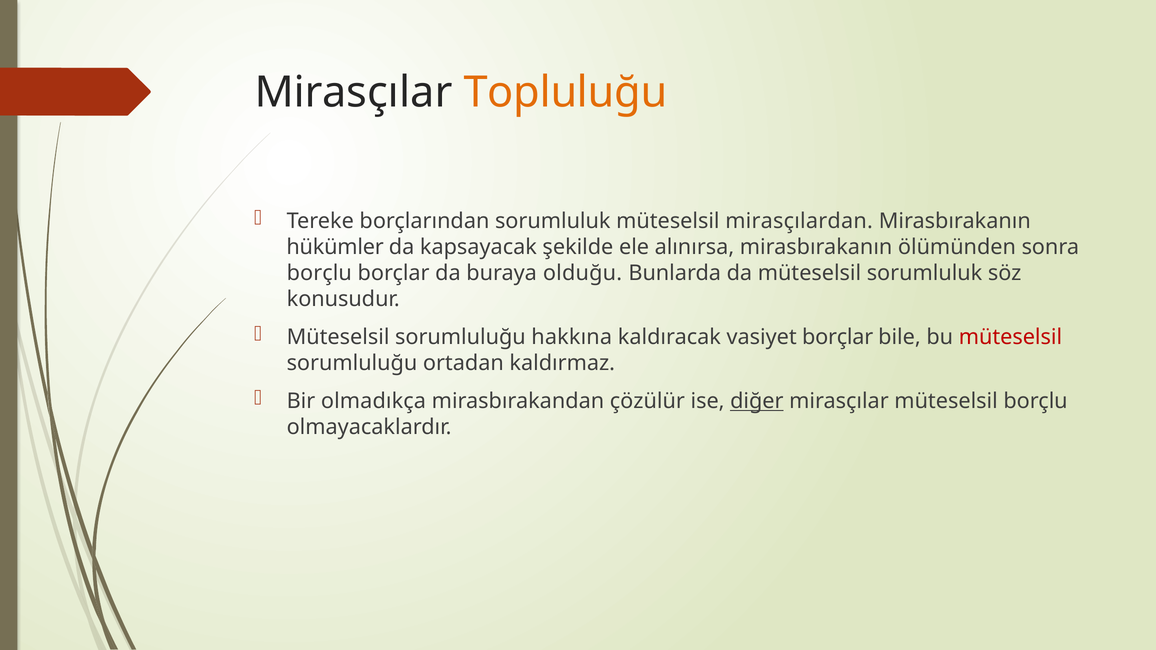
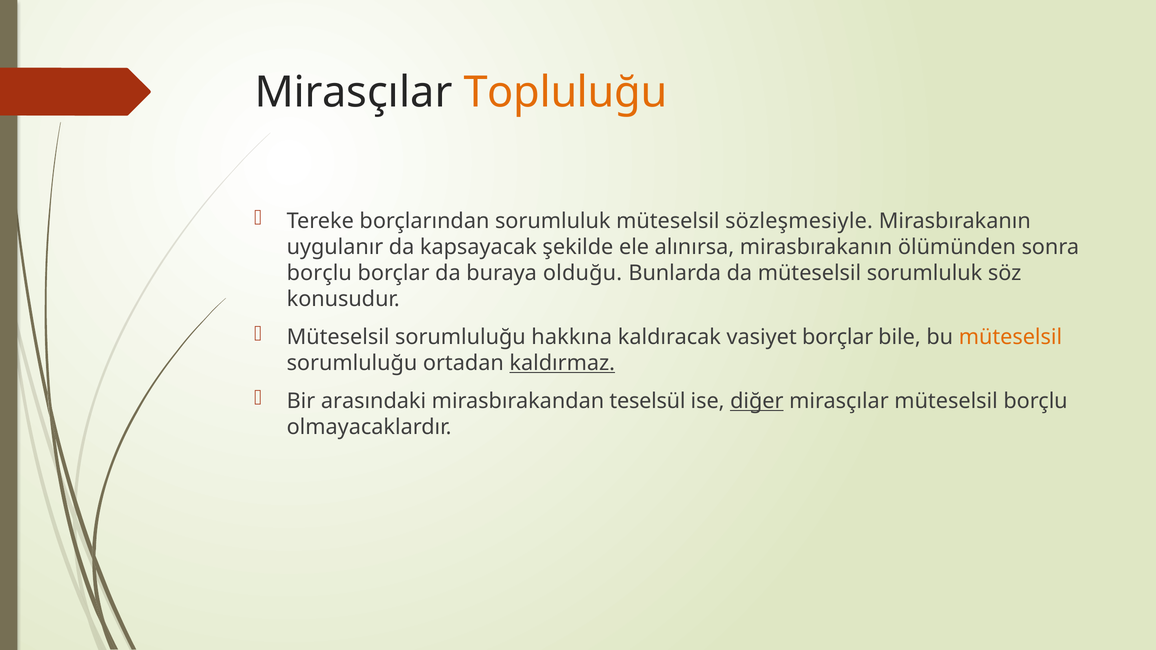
mirasçılardan: mirasçılardan -> sözleşmesiyle
hükümler: hükümler -> uygulanır
müteselsil at (1010, 337) colour: red -> orange
kaldırmaz underline: none -> present
olmadıkça: olmadıkça -> arasındaki
çözülür: çözülür -> teselsül
